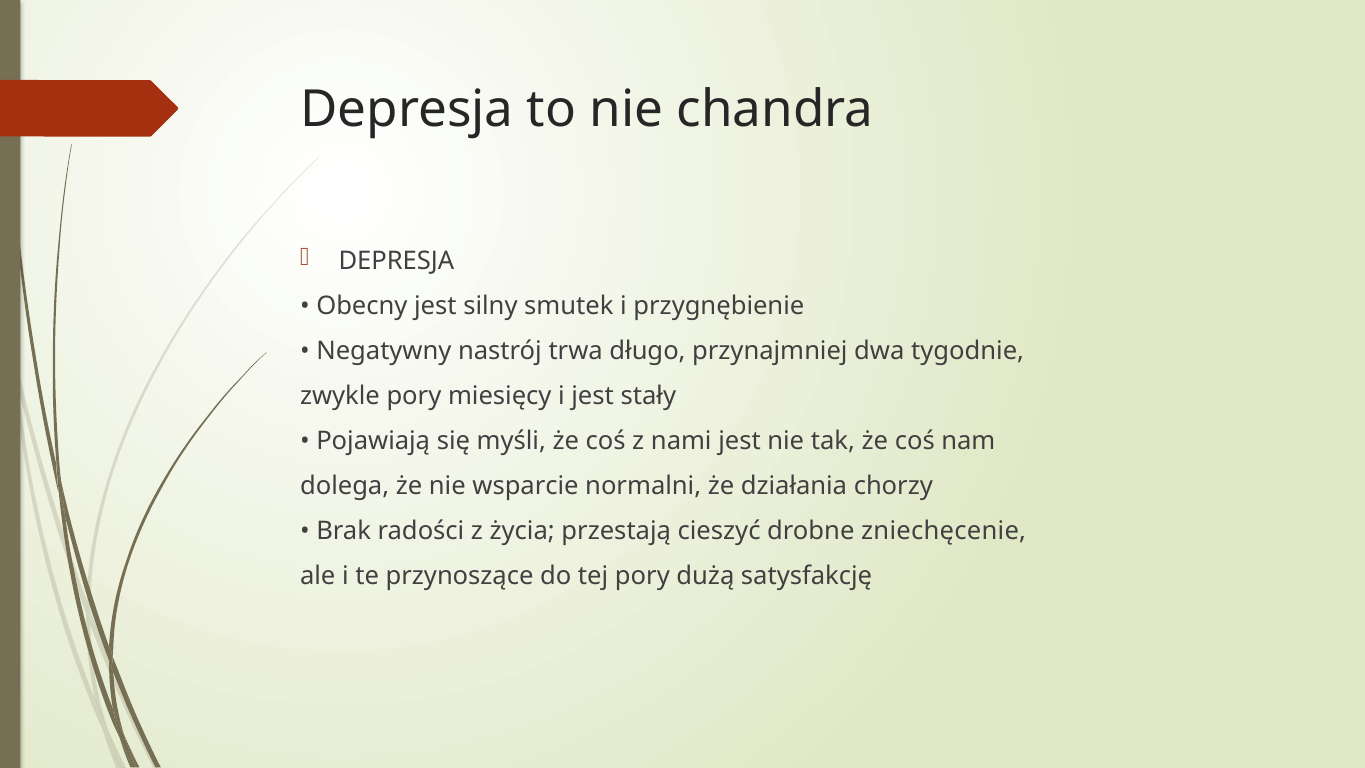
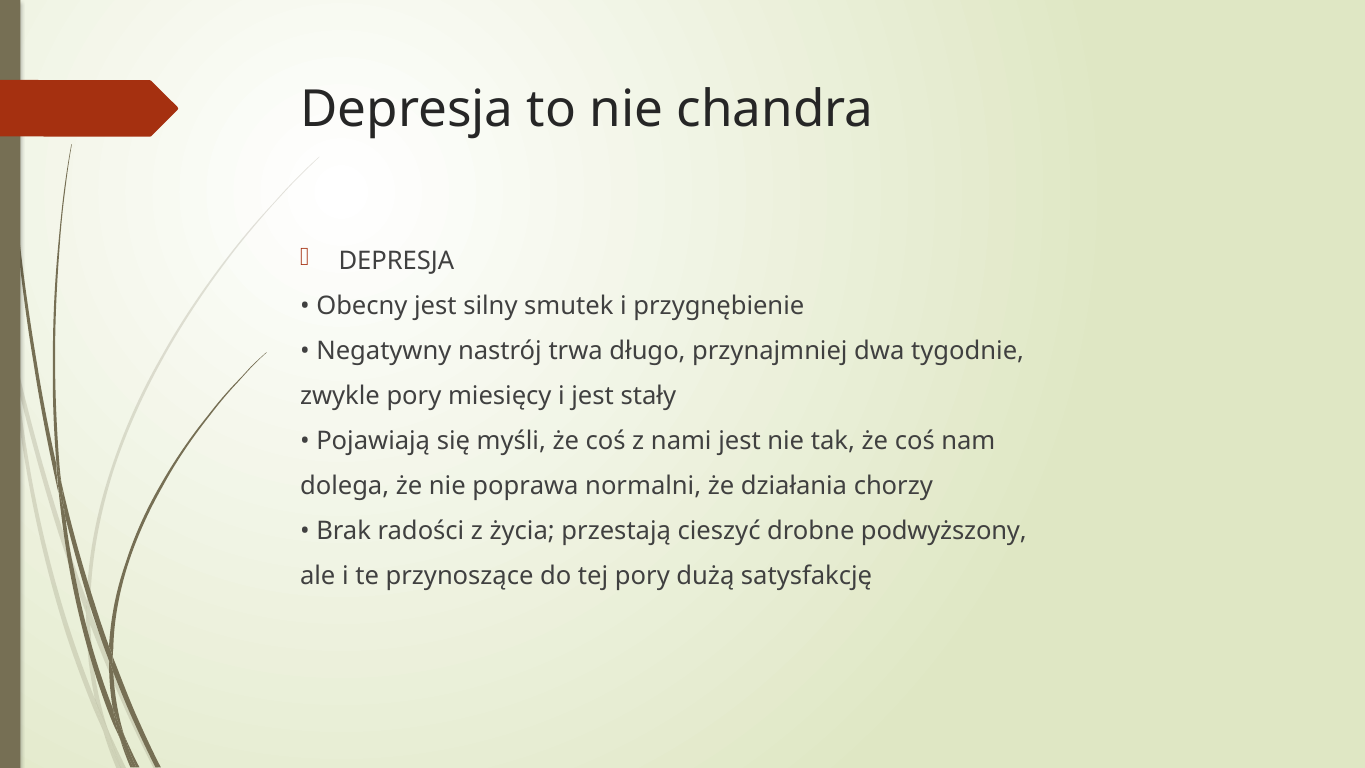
wsparcie: wsparcie -> poprawa
zniechęcenie: zniechęcenie -> podwyższony
